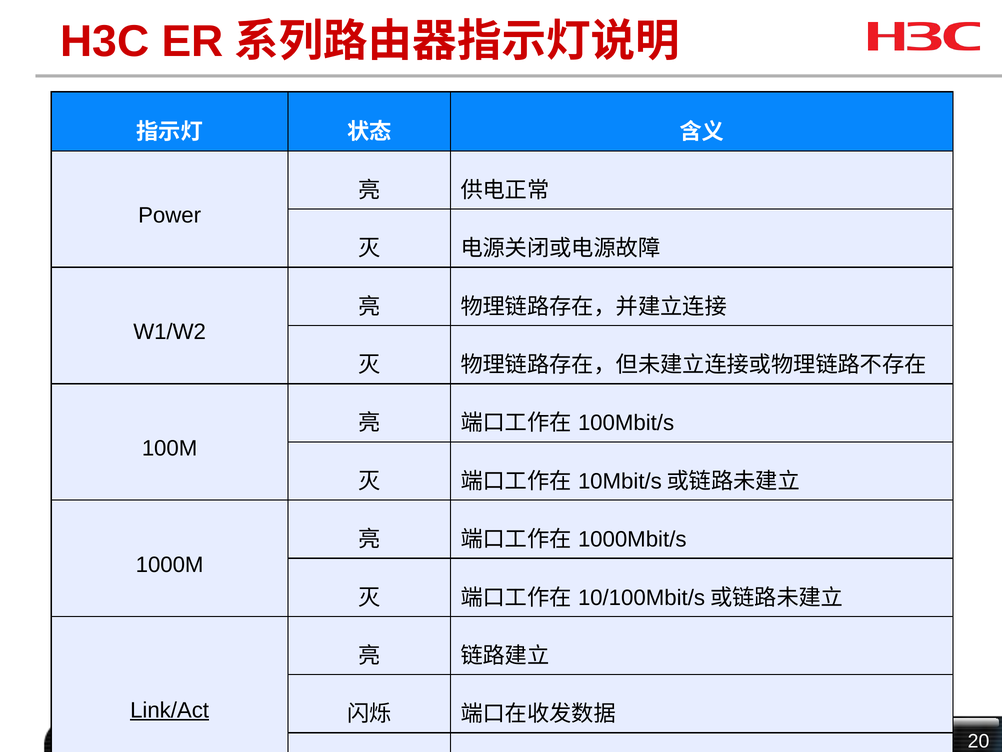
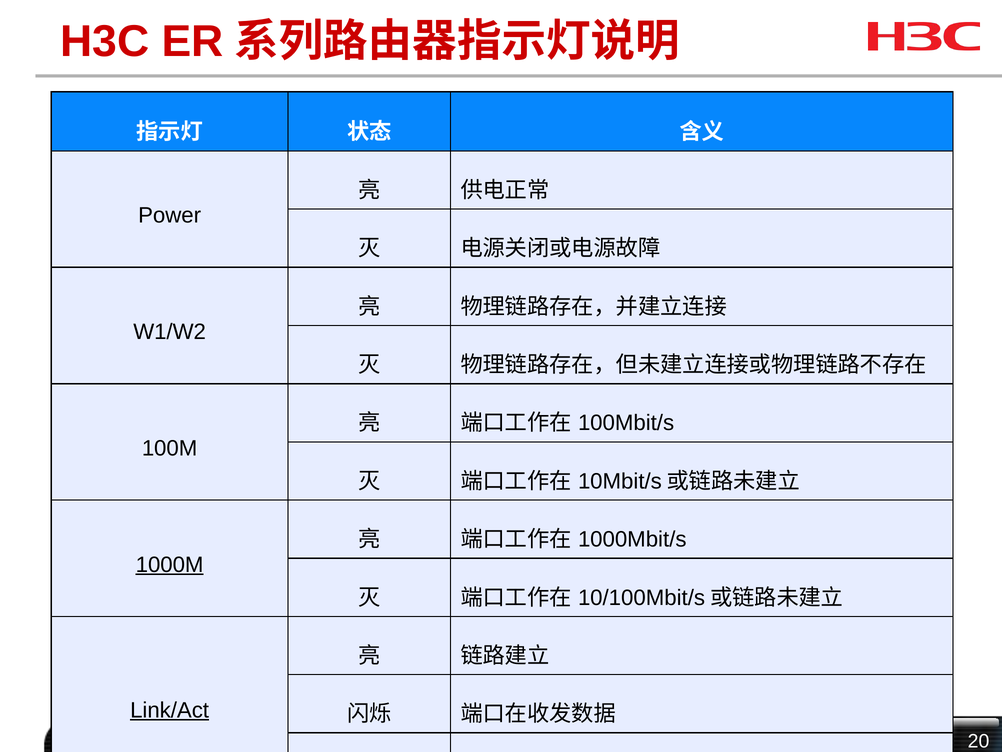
1000M underline: none -> present
